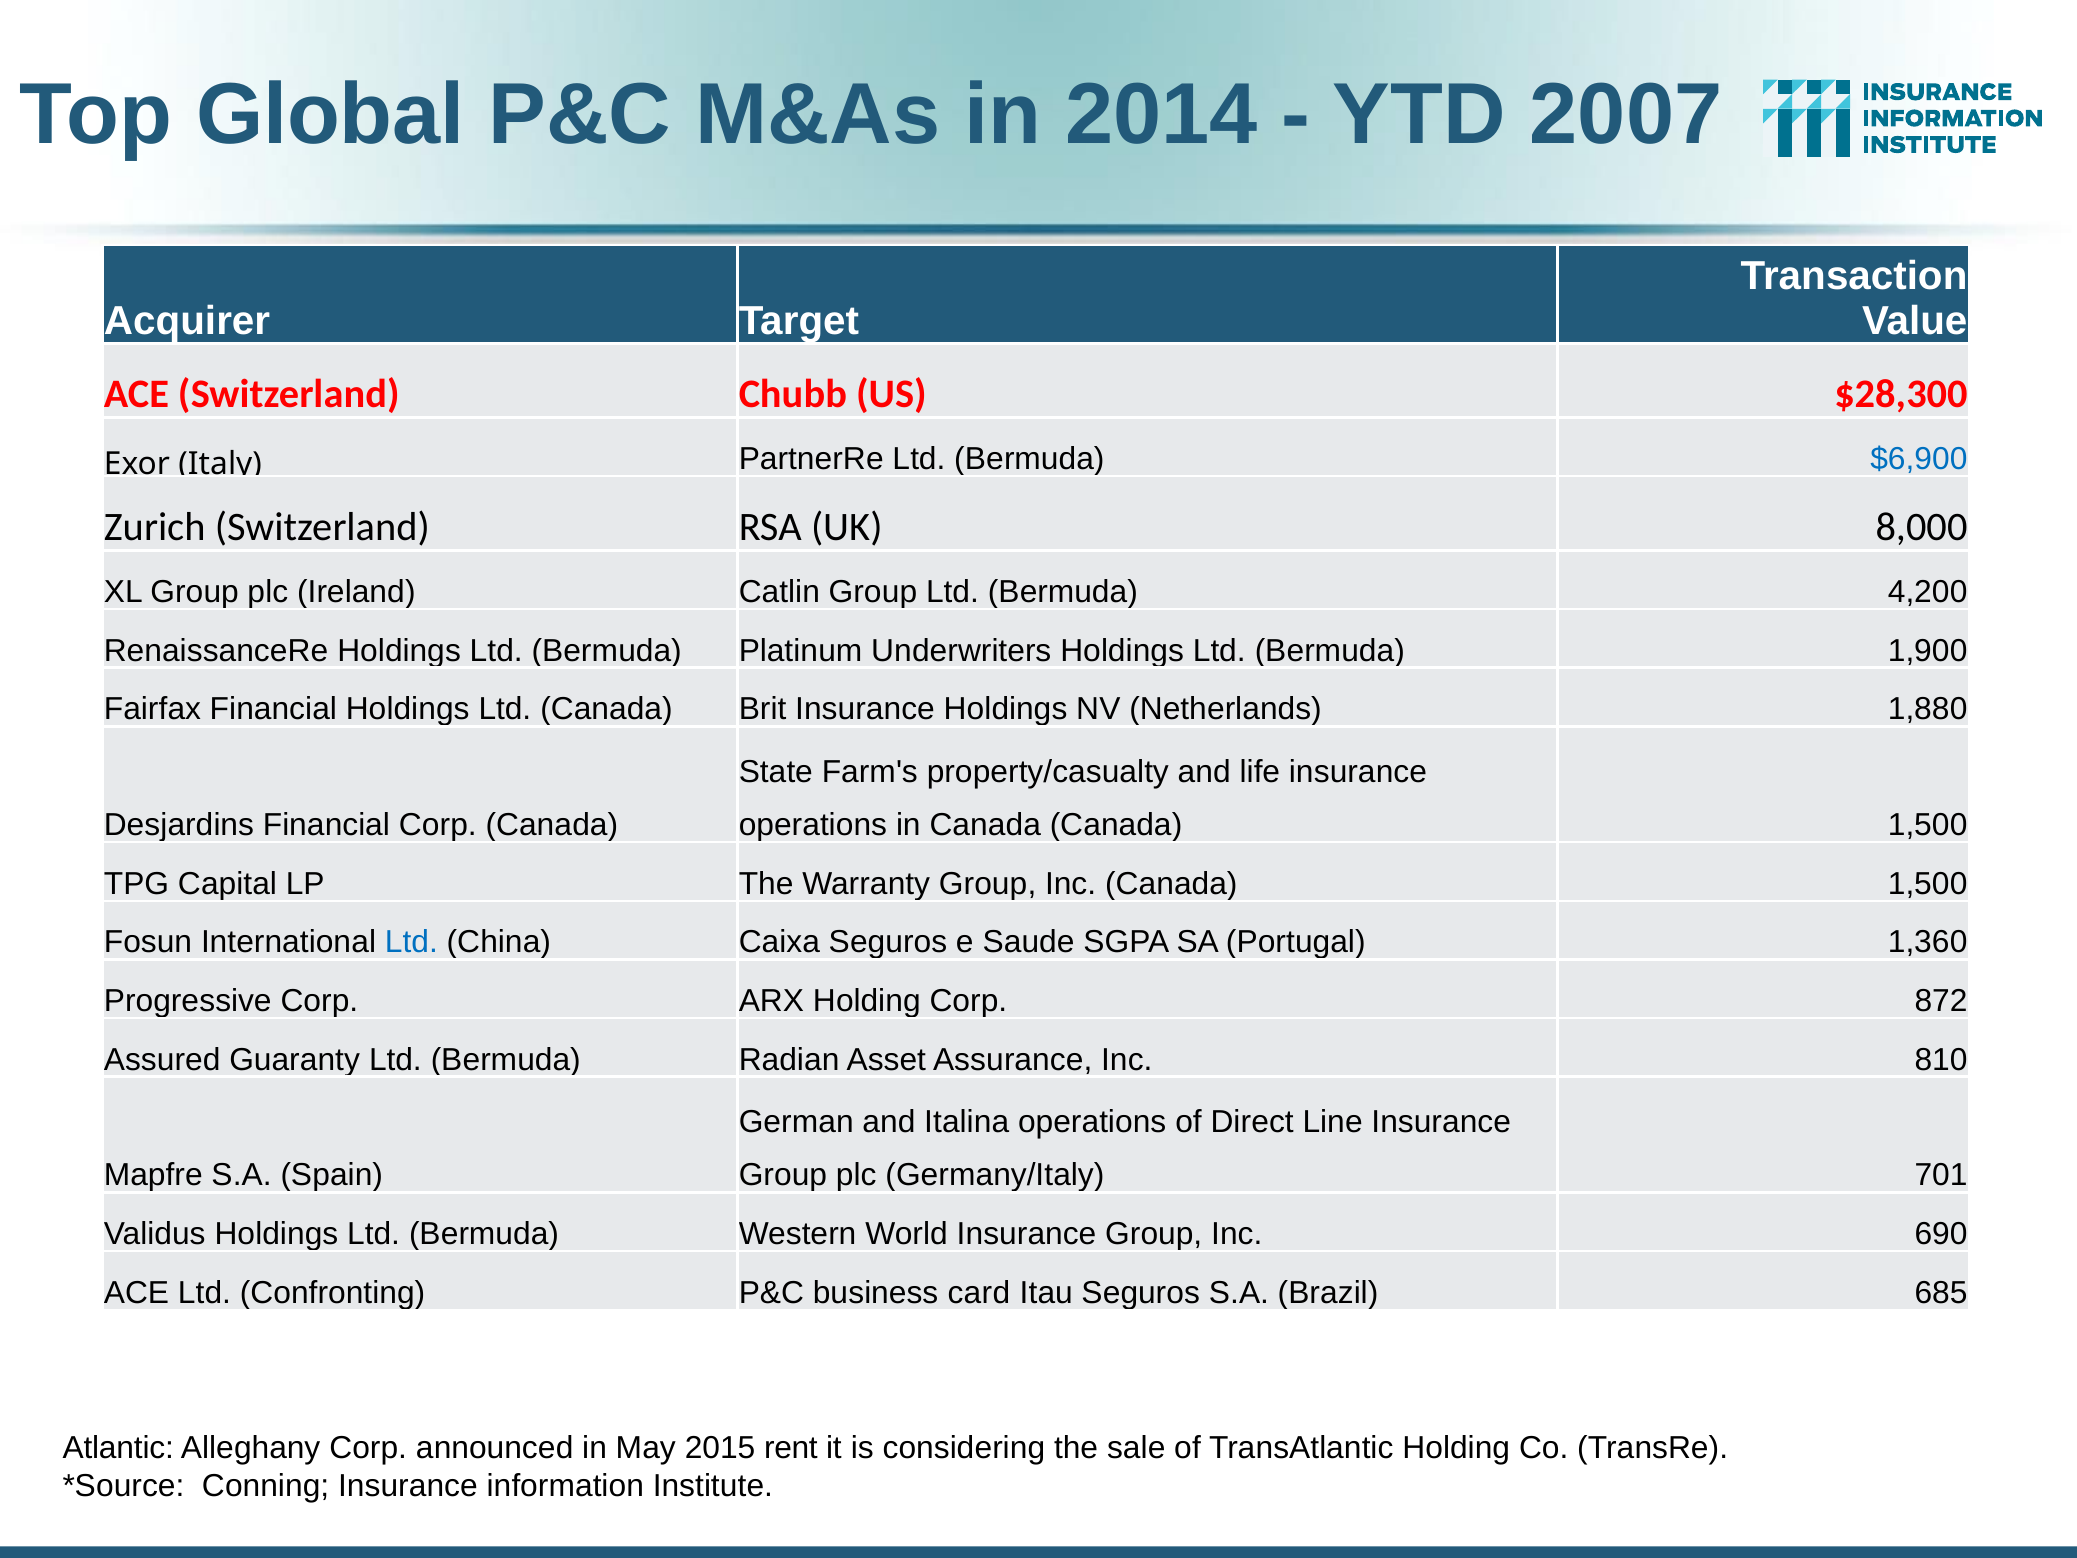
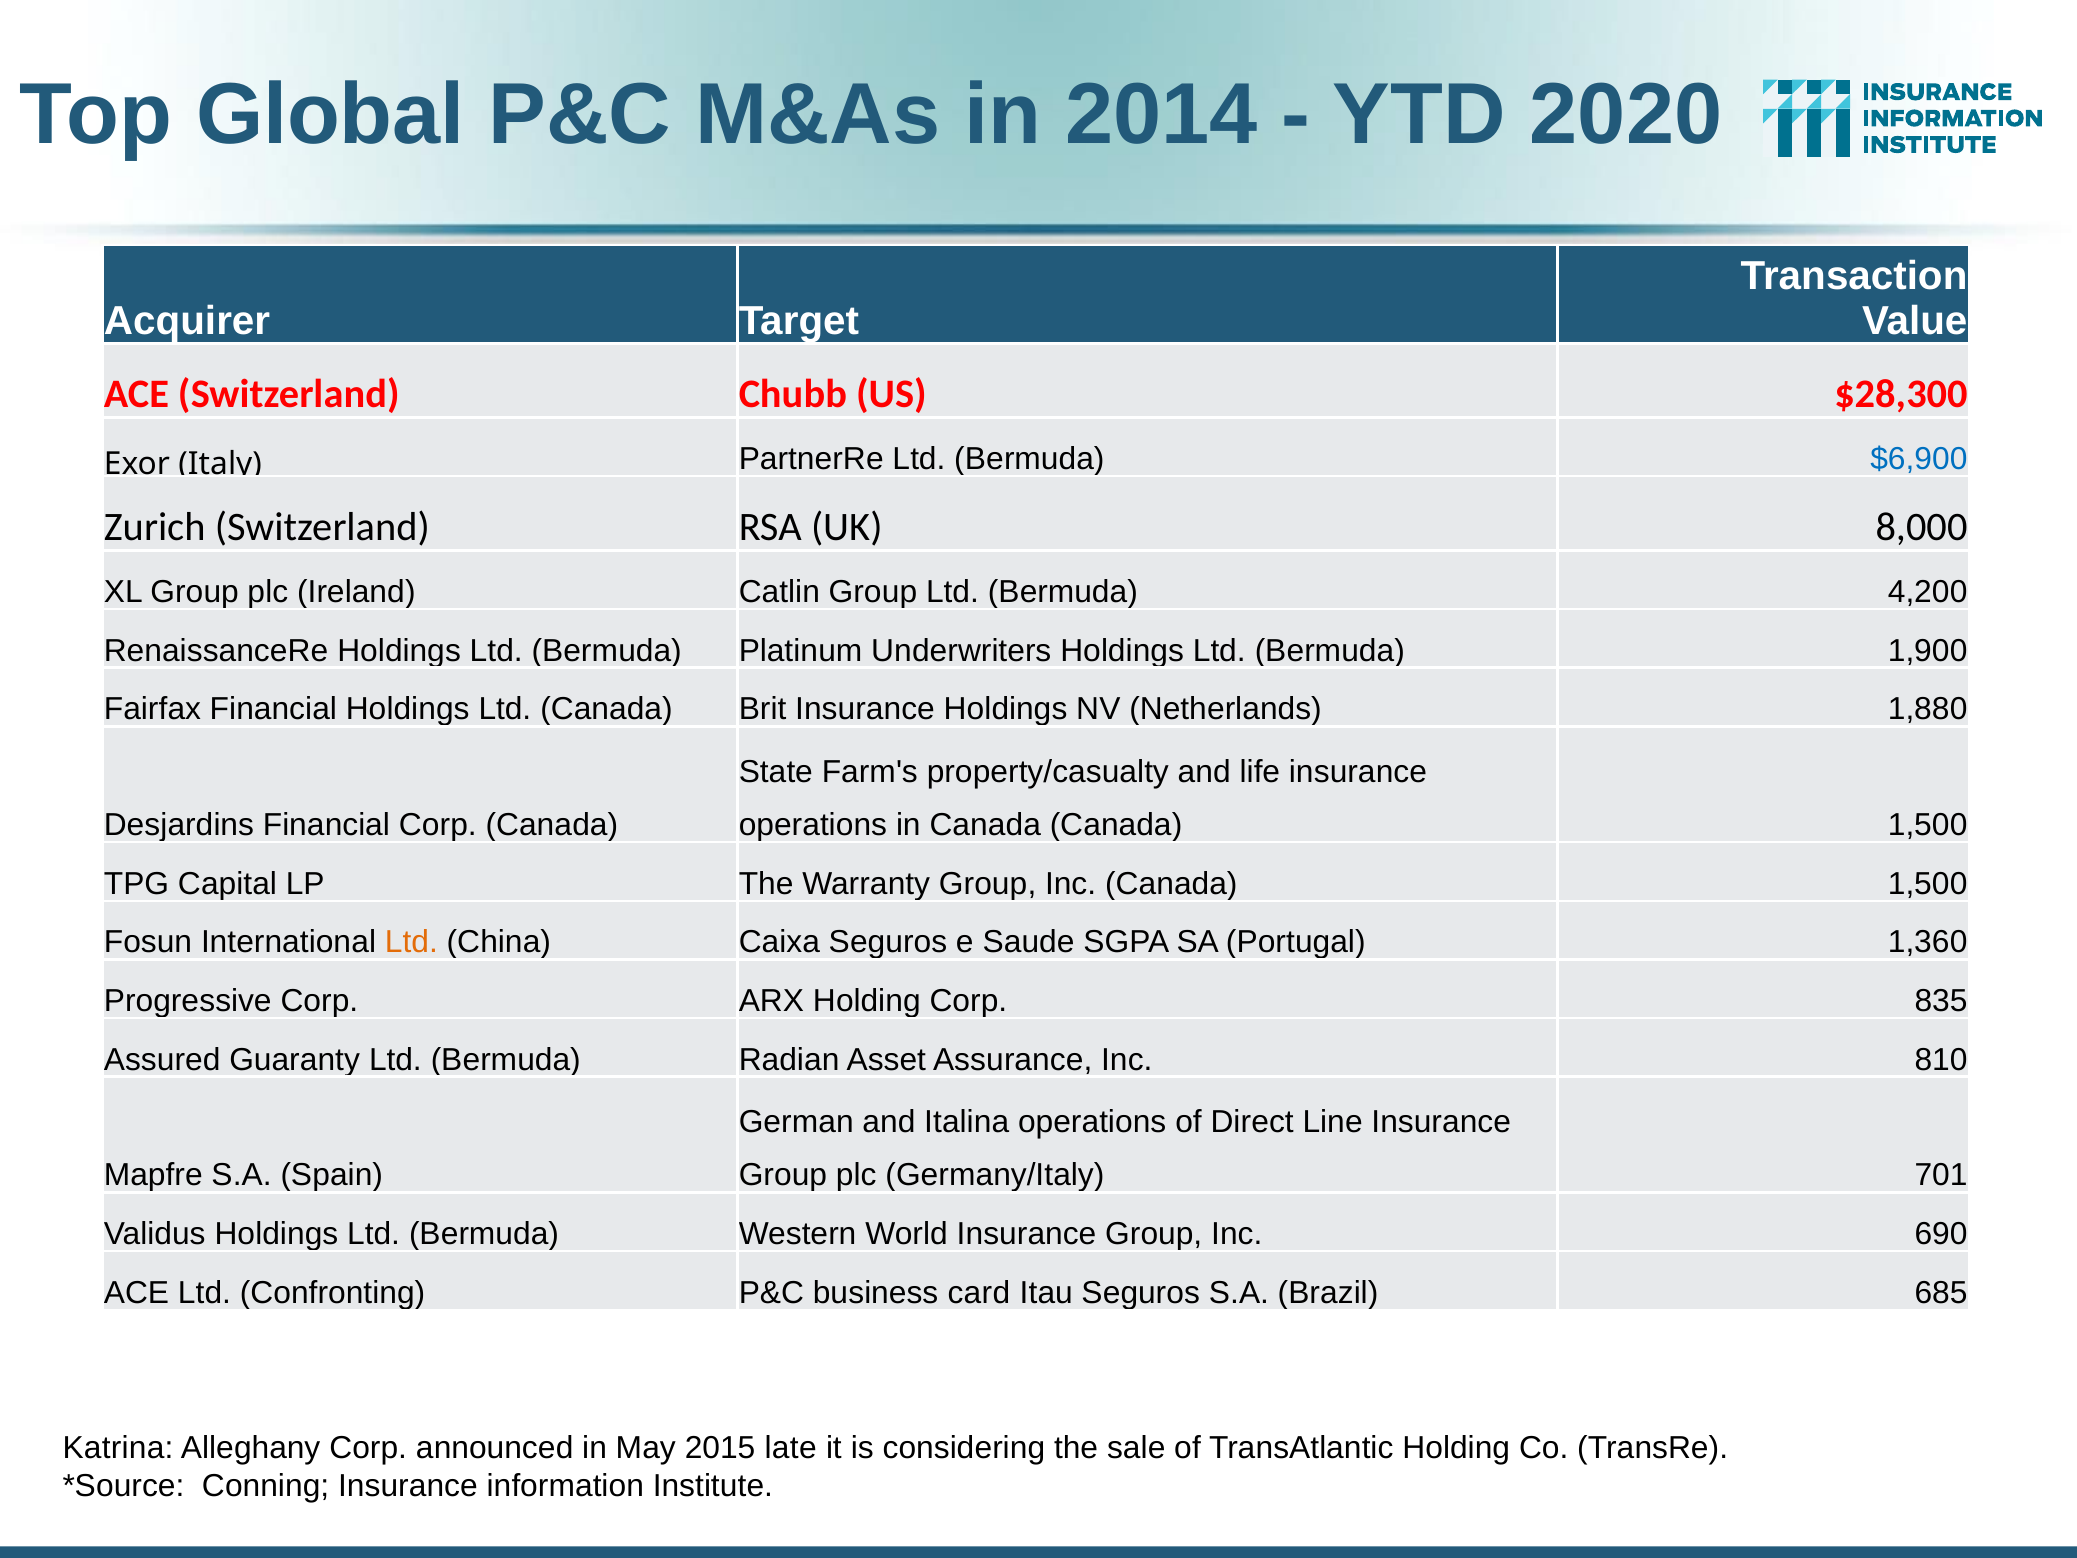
2007: 2007 -> 2020
Ltd at (411, 942) colour: blue -> orange
872: 872 -> 835
Atlantic: Atlantic -> Katrina
rent: rent -> late
